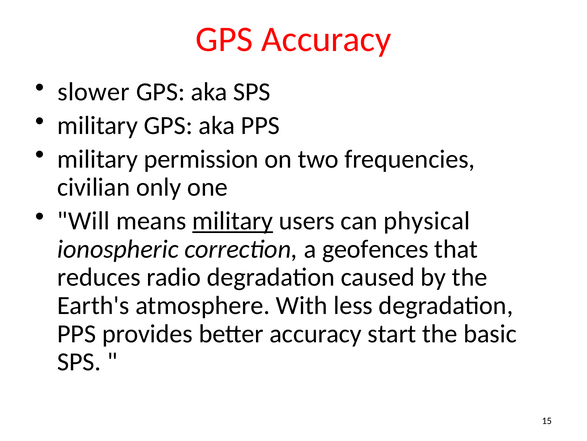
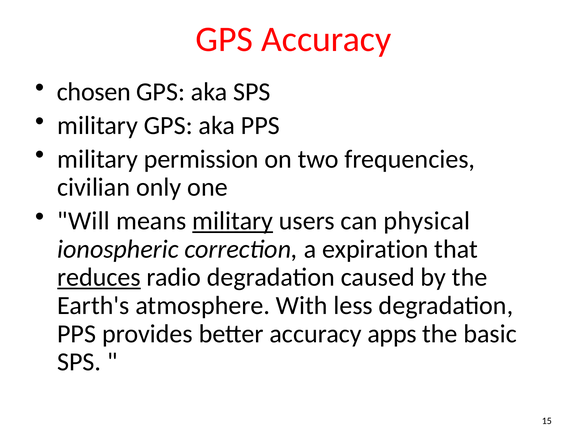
slower: slower -> chosen
geofences: geofences -> expiration
reduces underline: none -> present
start: start -> apps
